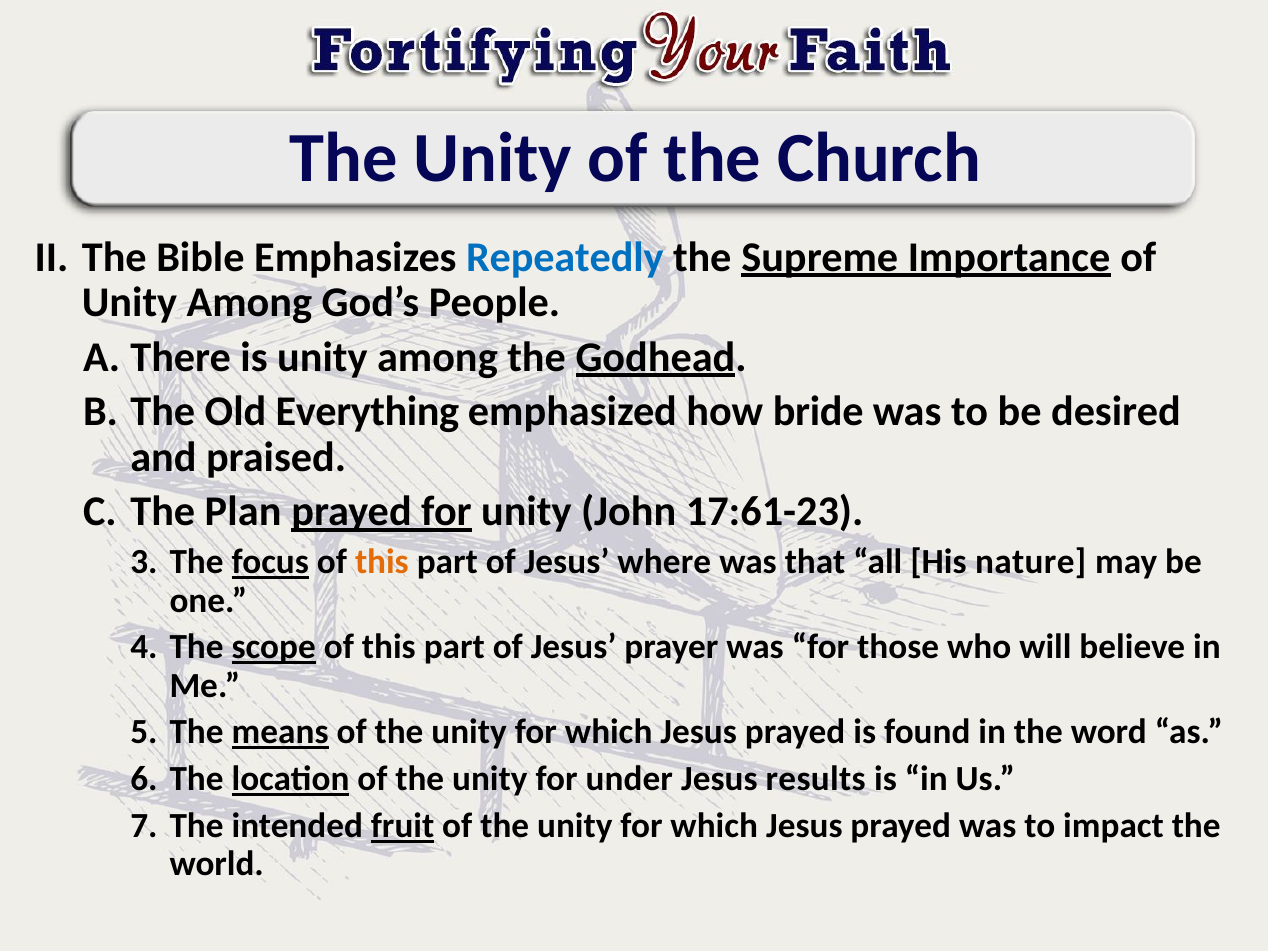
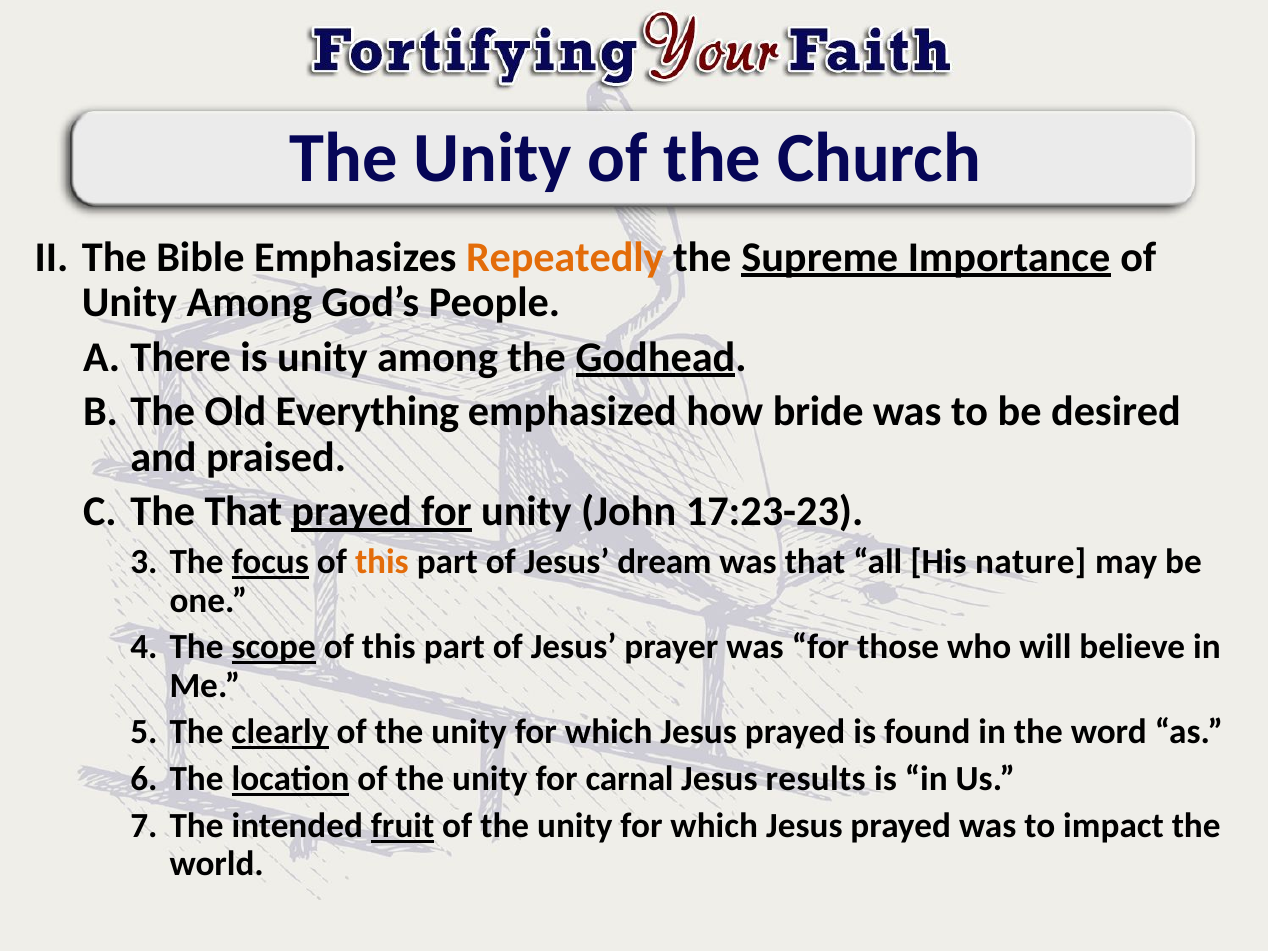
Repeatedly colour: blue -> orange
The Plan: Plan -> That
17:61-23: 17:61-23 -> 17:23-23
where: where -> dream
means: means -> clearly
under: under -> carnal
